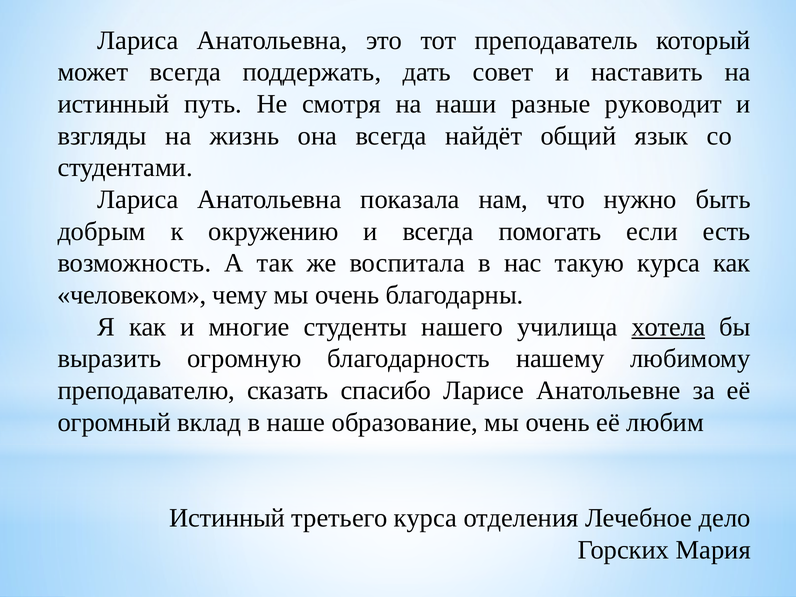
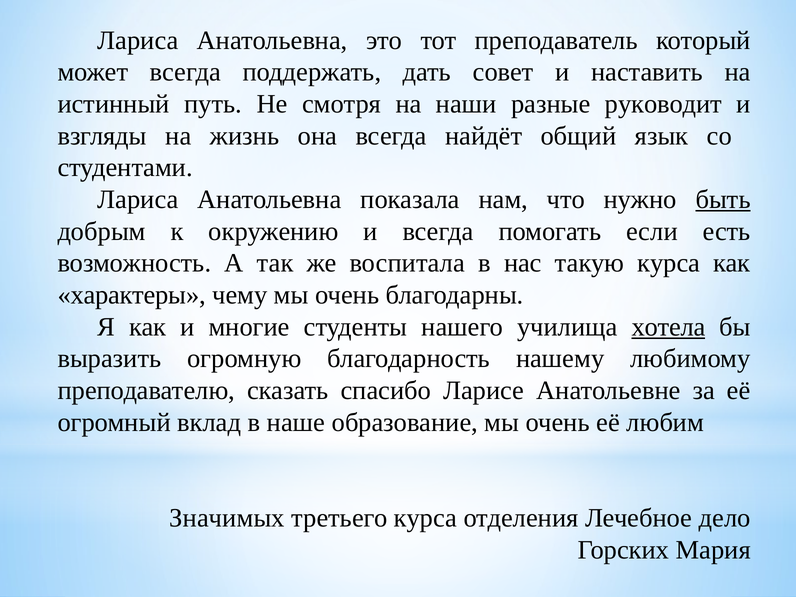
быть underline: none -> present
человеком: человеком -> характеры
Истинный at (227, 518): Истинный -> Значимых
